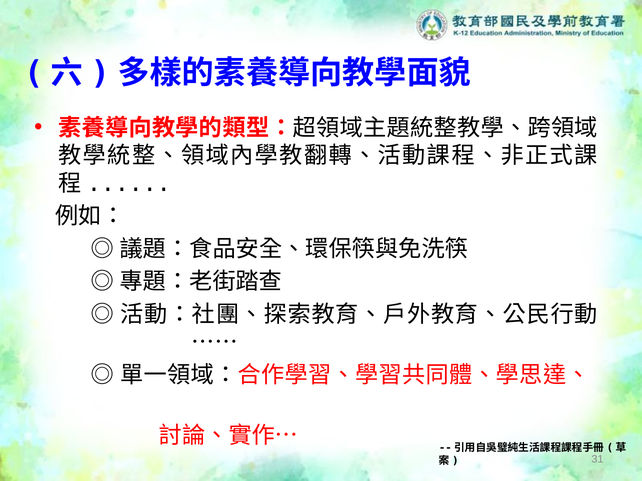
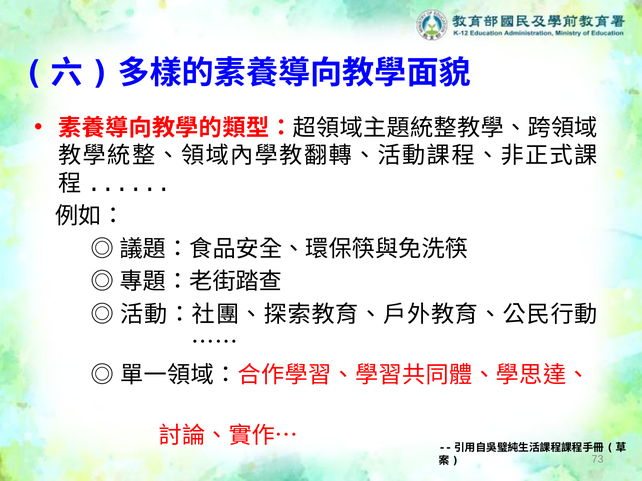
31: 31 -> 73
